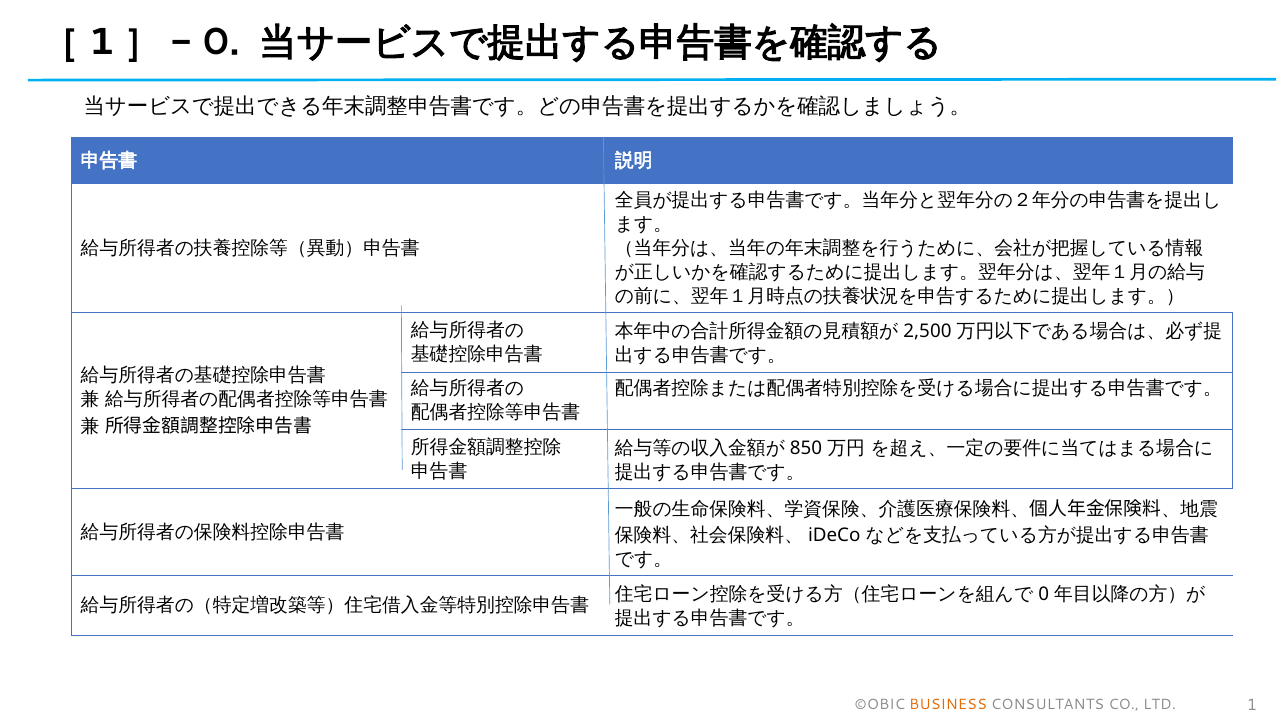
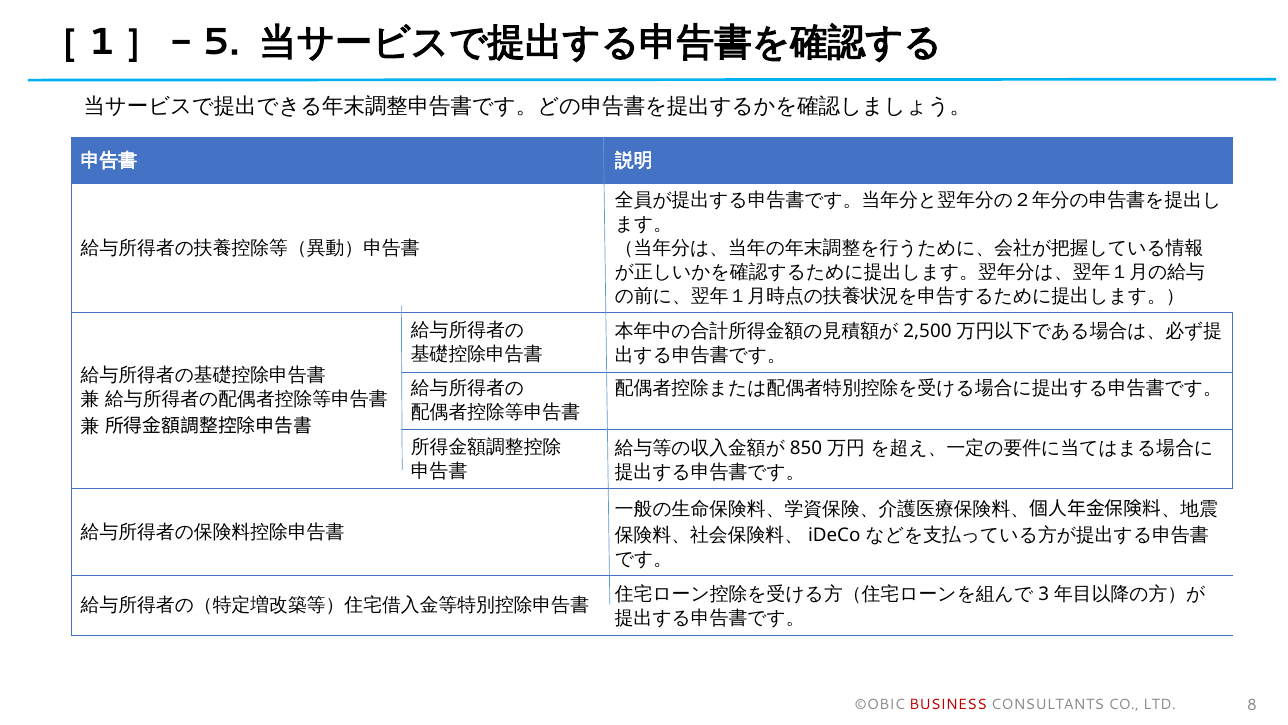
［1］- 0: 0 -> 5
0 at (1044, 594): 0 -> 3
BUSINESS colour: orange -> red
1: 1 -> 8
